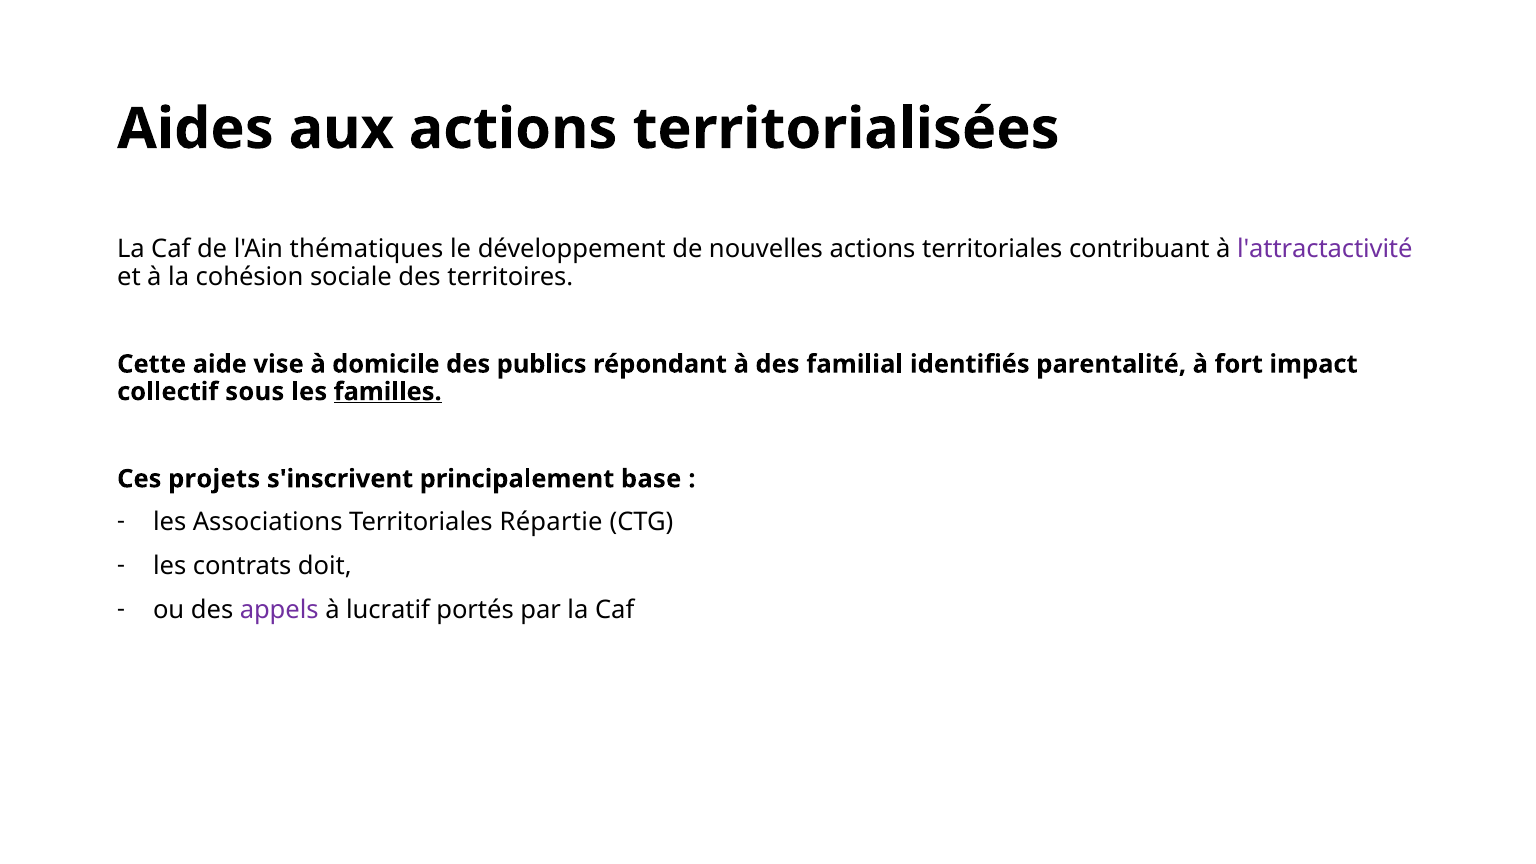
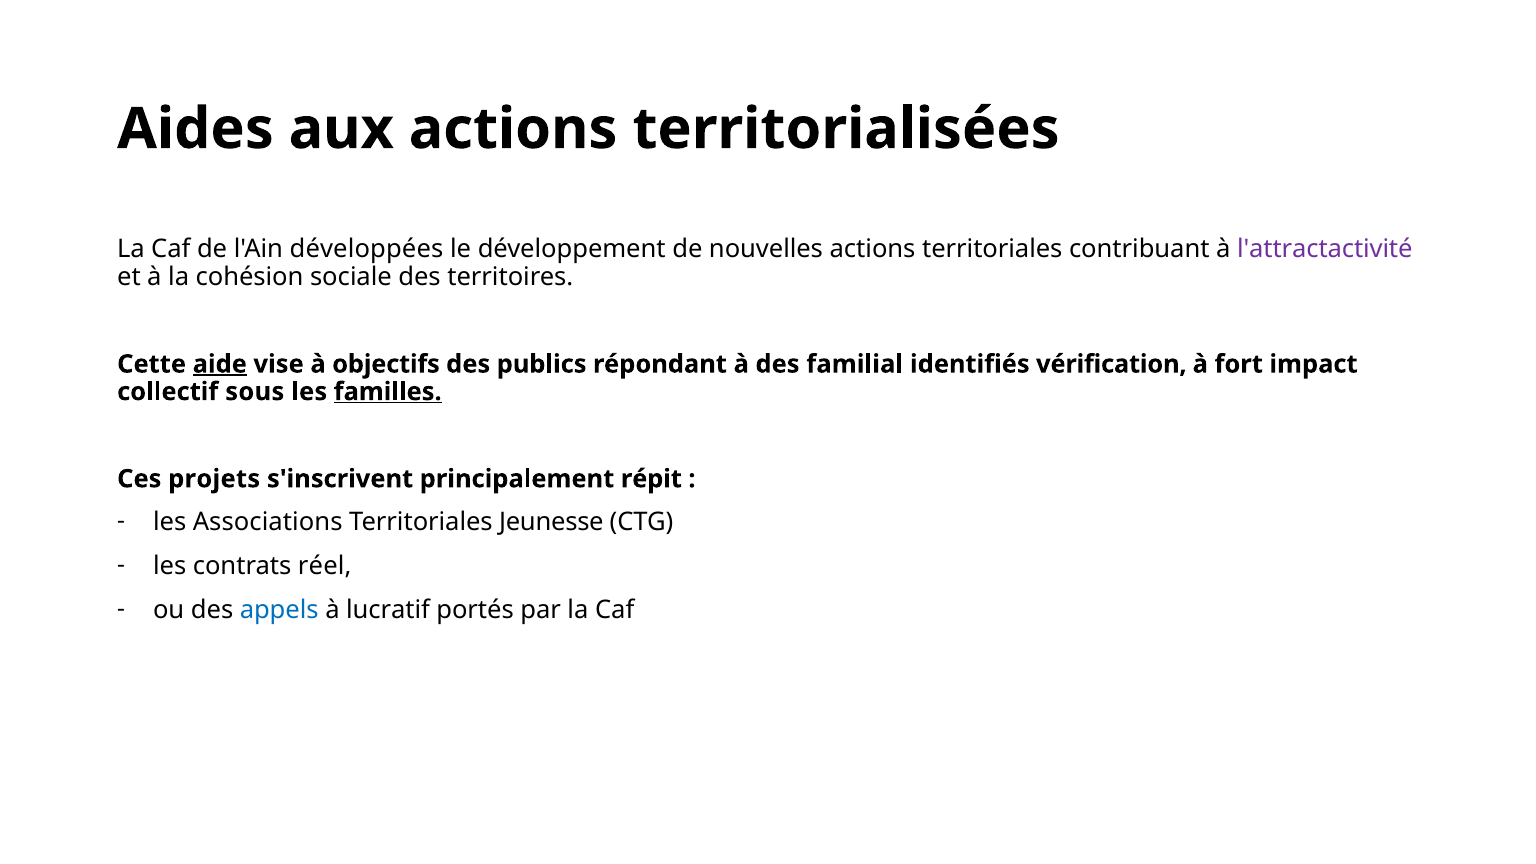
thématiques: thématiques -> développées
aide underline: none -> present
domicile: domicile -> objectifs
parentalité: parentalité -> vérification
base: base -> répit
Répartie: Répartie -> Jeunesse
doit: doit -> réel
appels colour: purple -> blue
